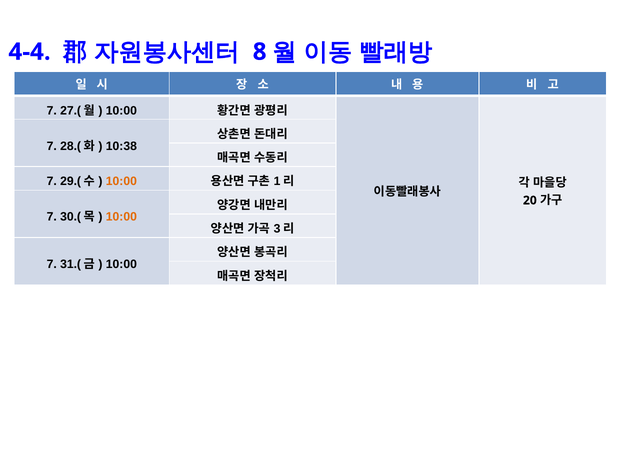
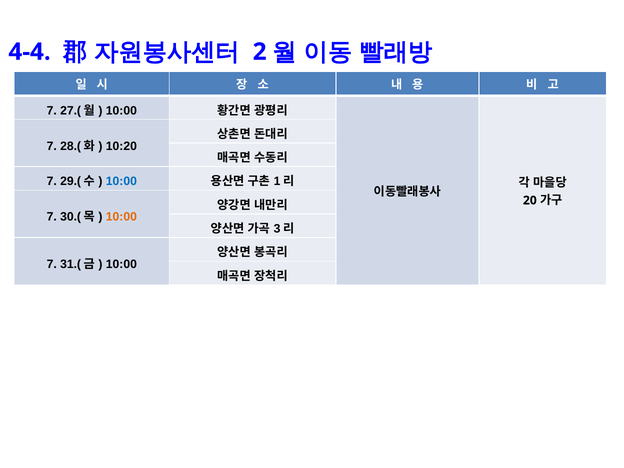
8: 8 -> 2
10:38: 10:38 -> 10:20
10:00 at (121, 181) colour: orange -> blue
